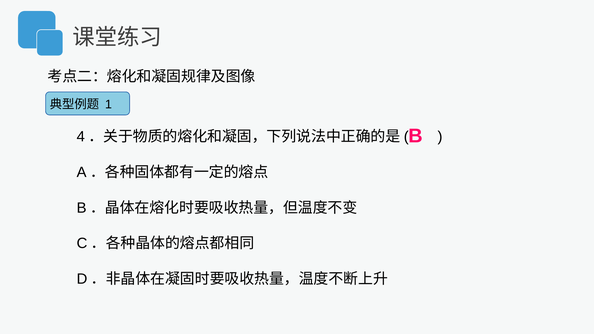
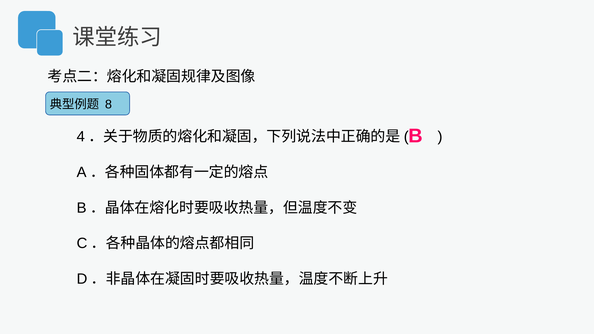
1: 1 -> 8
